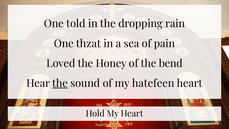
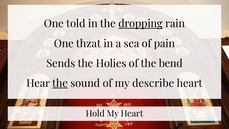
dropping underline: none -> present
Loved: Loved -> Sends
Honey: Honey -> Holies
hatefeen: hatefeen -> describe
